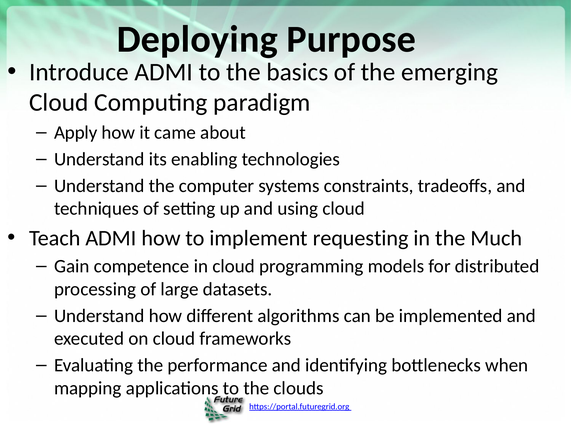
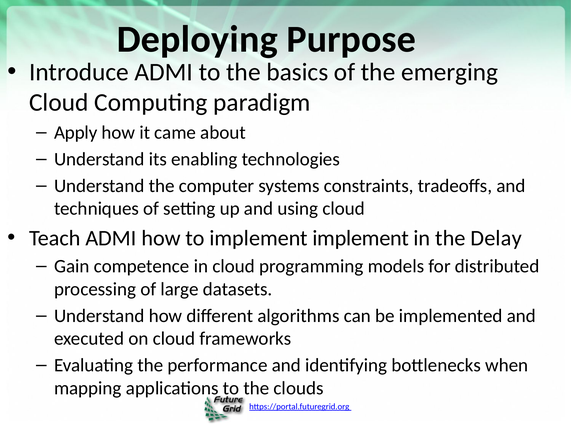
implement requesting: requesting -> implement
Much: Much -> Delay
